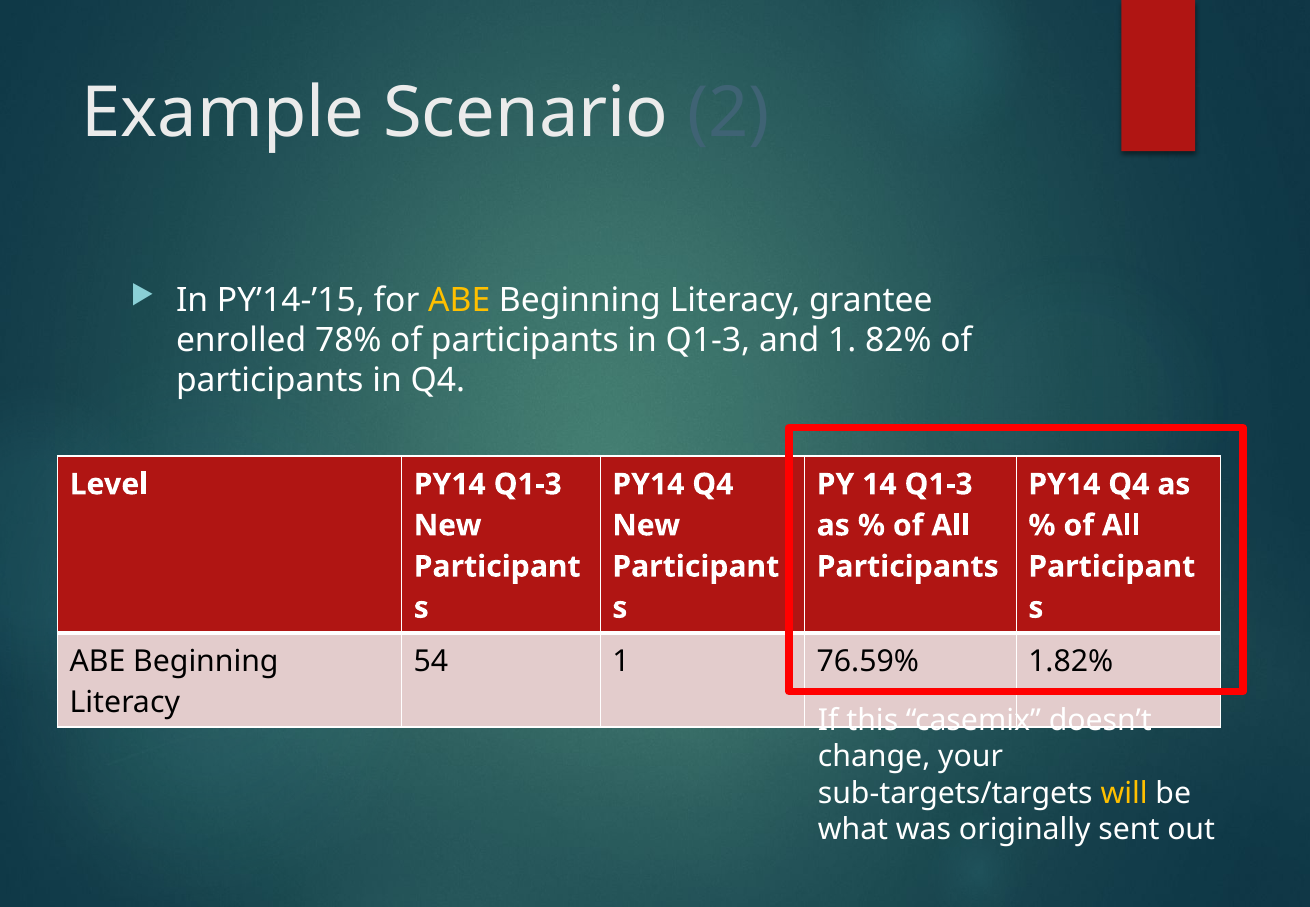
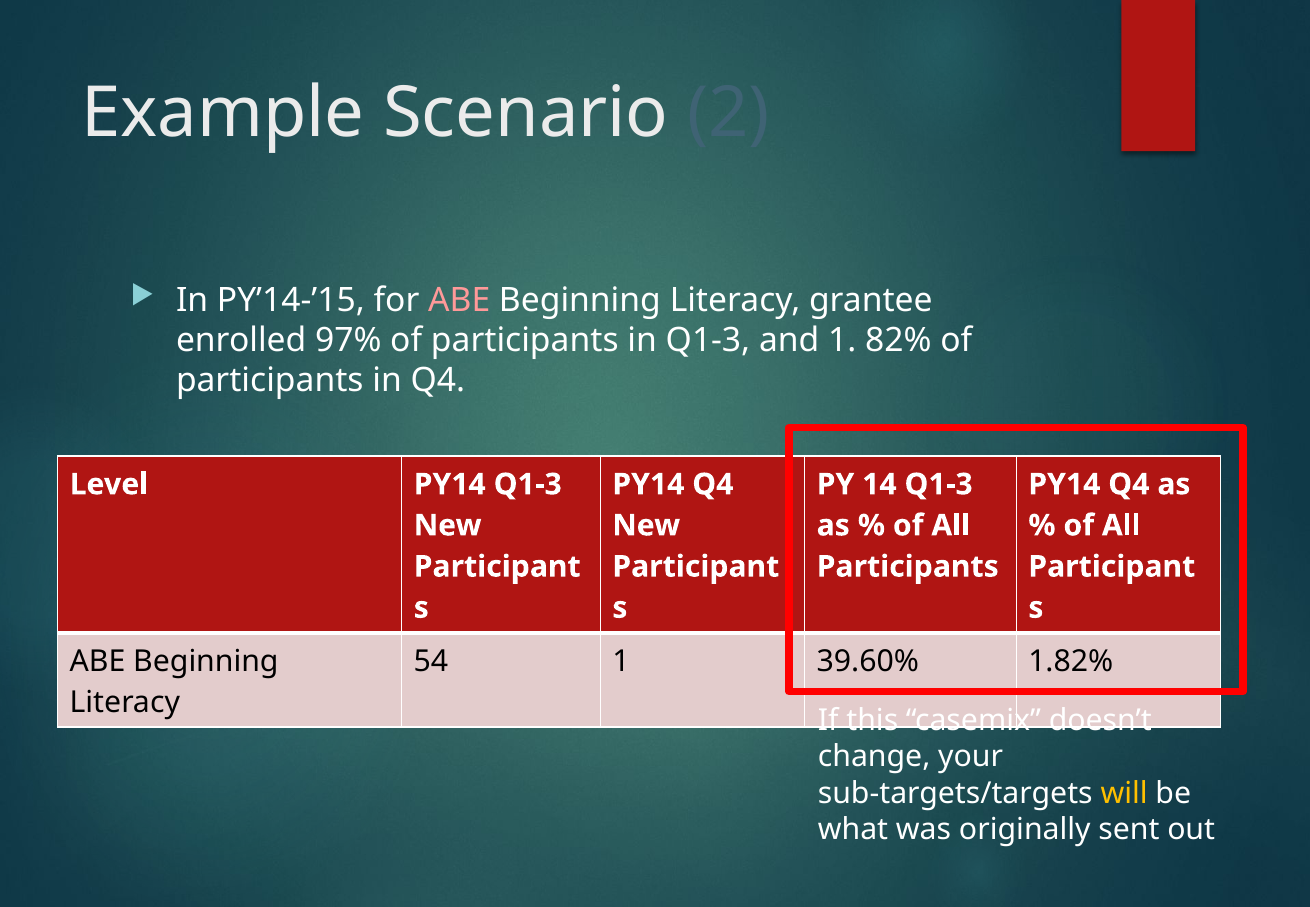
ABE at (459, 300) colour: yellow -> pink
78%: 78% -> 97%
76.59%: 76.59% -> 39.60%
